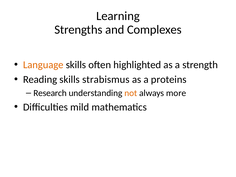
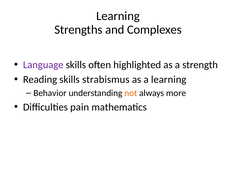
Language colour: orange -> purple
a proteins: proteins -> learning
Research: Research -> Behavior
mild: mild -> pain
